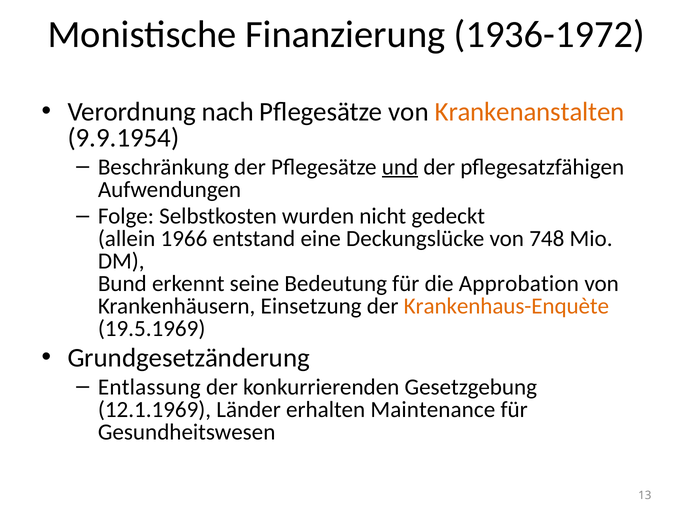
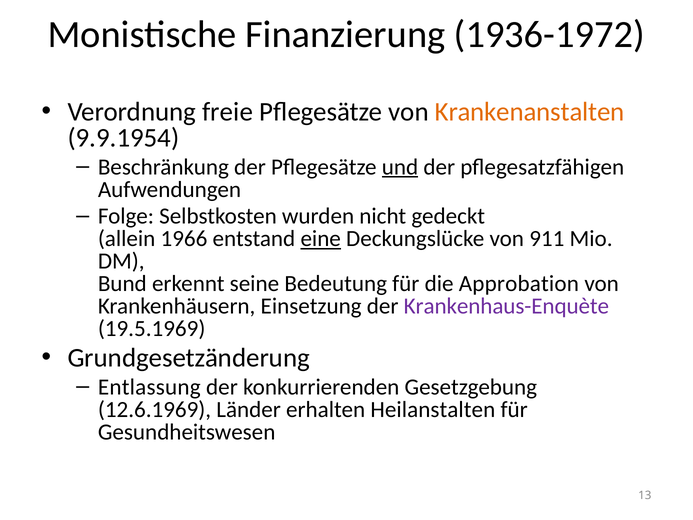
nach: nach -> freie
eine underline: none -> present
748: 748 -> 911
Krankenhaus-Enquète colour: orange -> purple
12.1.1969: 12.1.1969 -> 12.6.1969
Maintenance: Maintenance -> Heilanstalten
